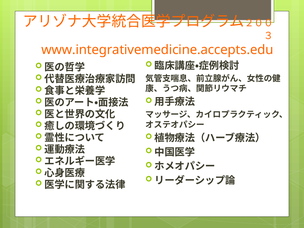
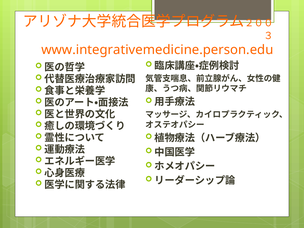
www.integrativemedicine.accepts.edu: www.integrativemedicine.accepts.edu -> www.integrativemedicine.person.edu
